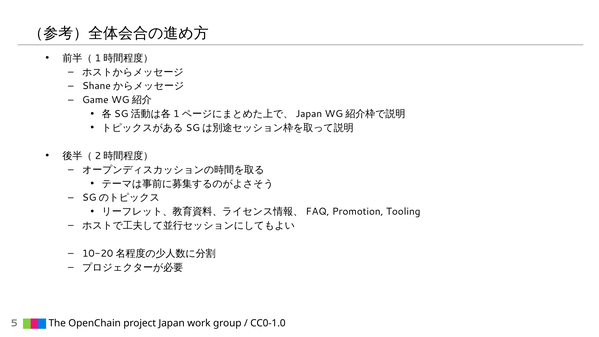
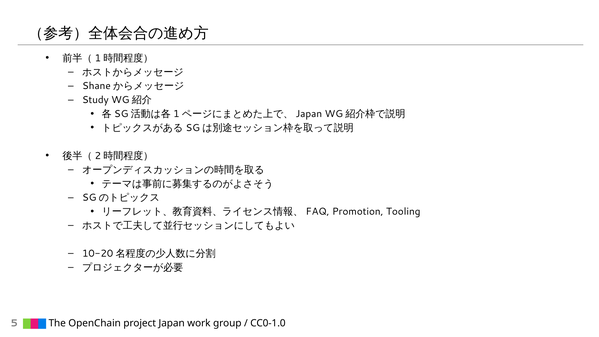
Game: Game -> Study
